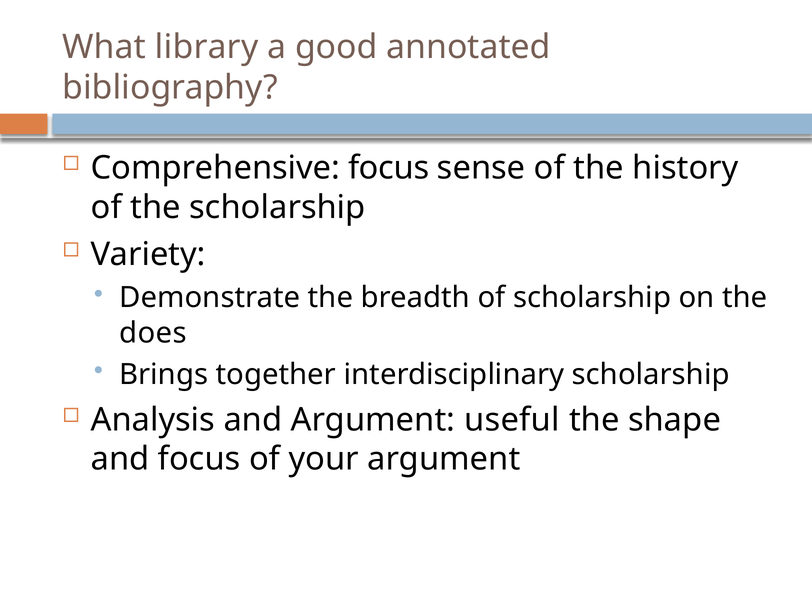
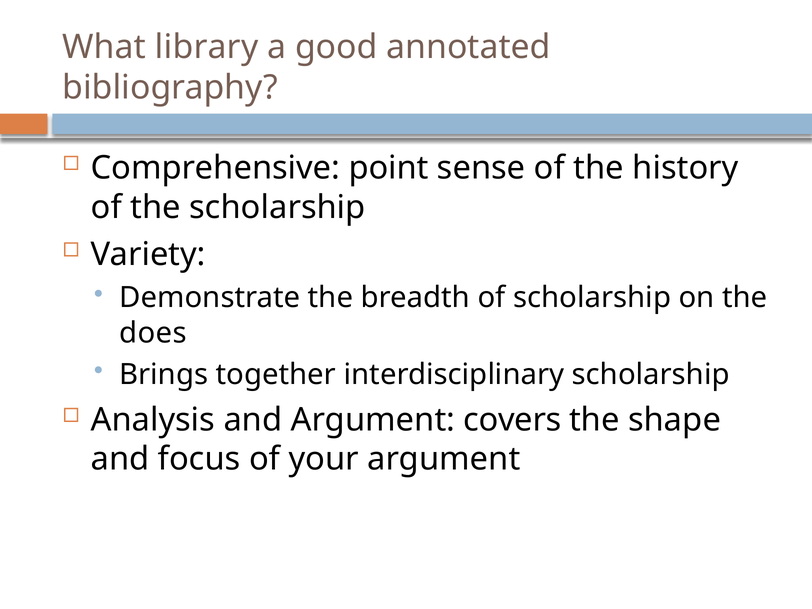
Comprehensive focus: focus -> point
useful: useful -> covers
